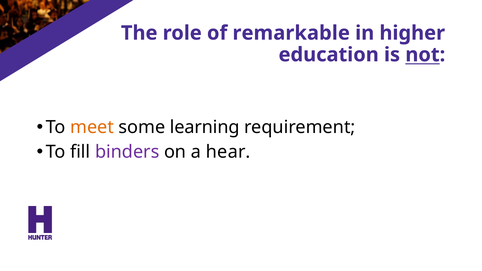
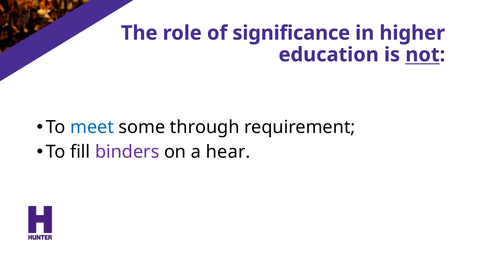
remarkable: remarkable -> significance
meet colour: orange -> blue
learning: learning -> through
